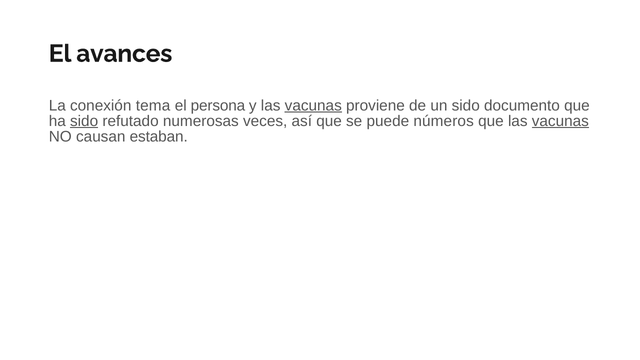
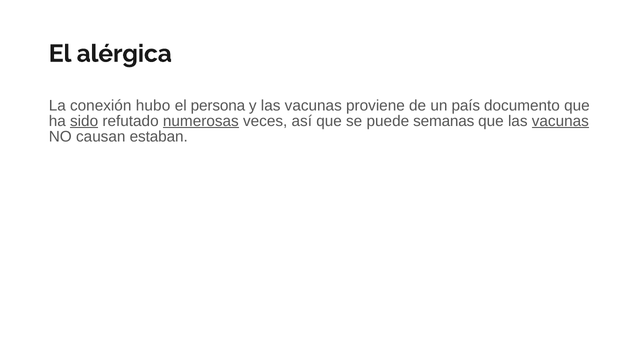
avances: avances -> alérgica
tema: tema -> hubo
vacunas at (313, 106) underline: present -> none
un sido: sido -> país
numerosas underline: none -> present
números: números -> semanas
